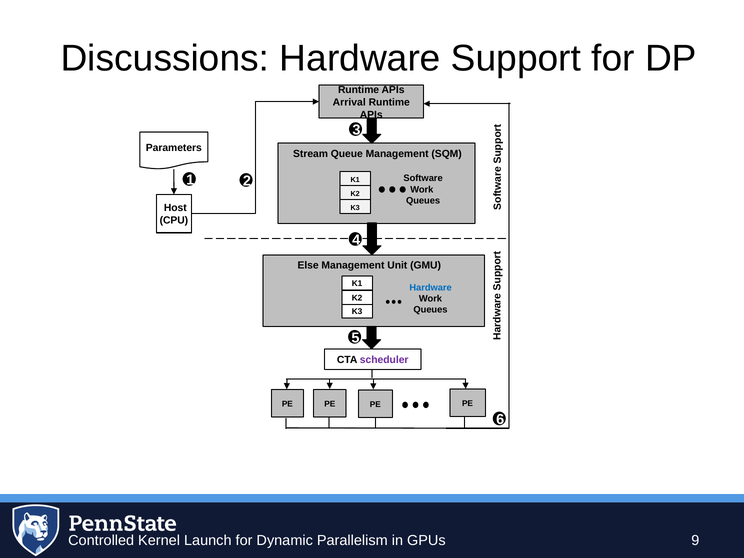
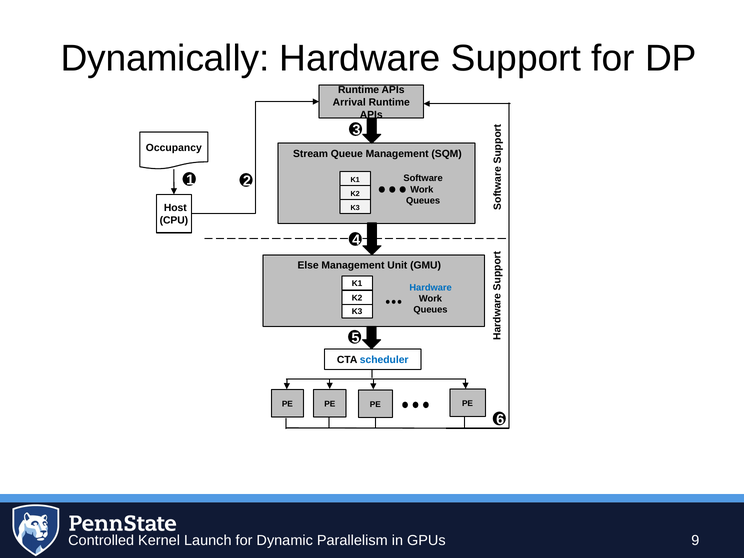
Discussions: Discussions -> Dynamically
Parameters: Parameters -> Occupancy
scheduler colour: purple -> blue
